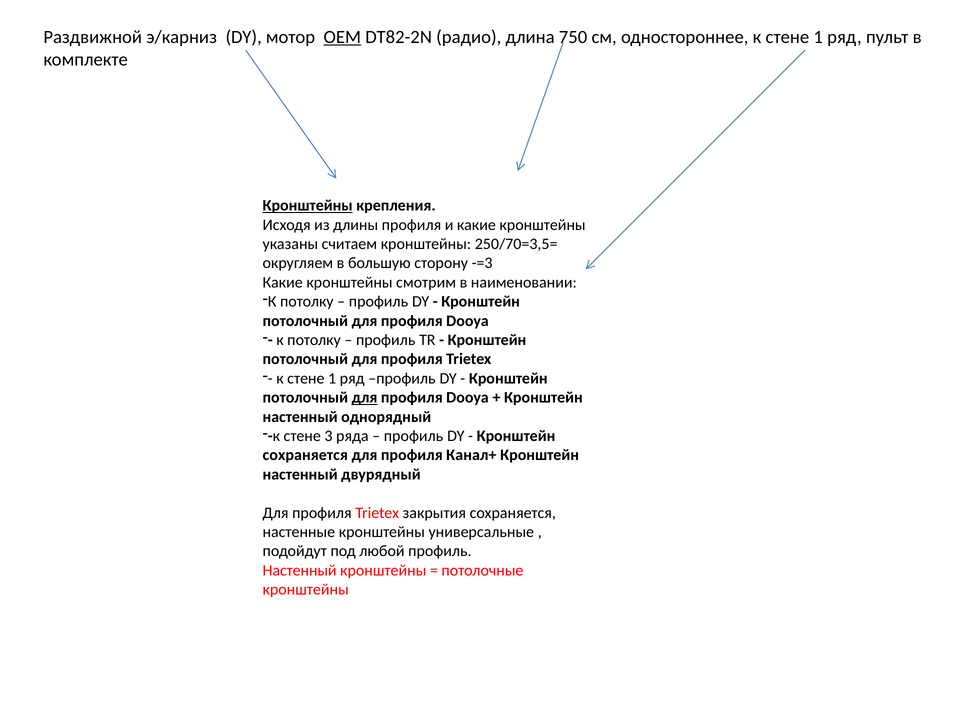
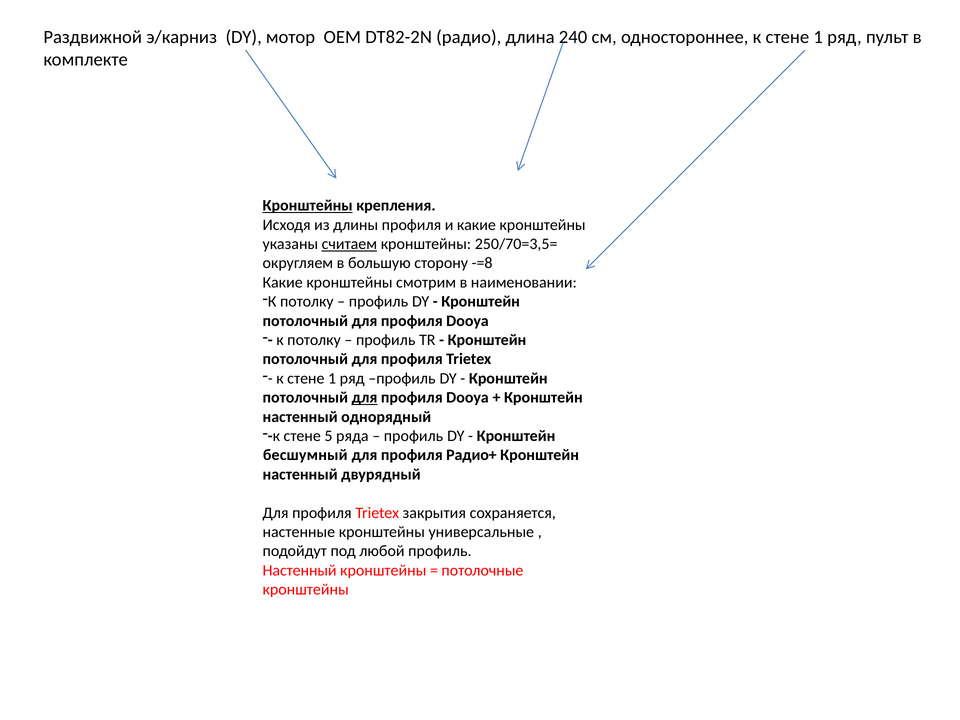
OEM underline: present -> none
750: 750 -> 240
считаем underline: none -> present
-=3: -=3 -> -=8
3: 3 -> 5
сохраняется at (305, 455): сохраняется -> бесшумный
Канал+: Канал+ -> Радио+
